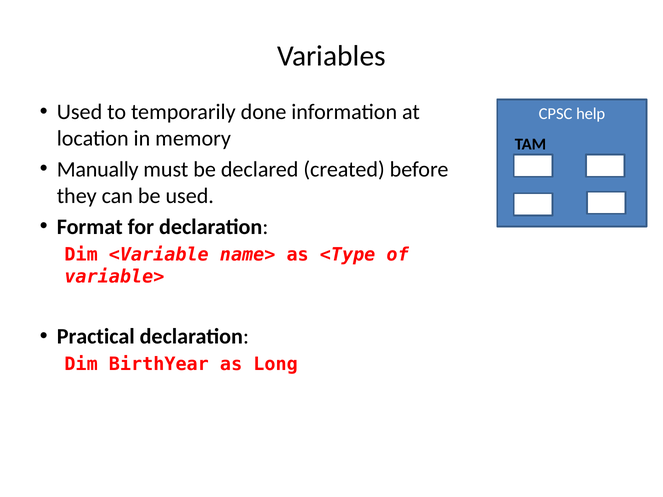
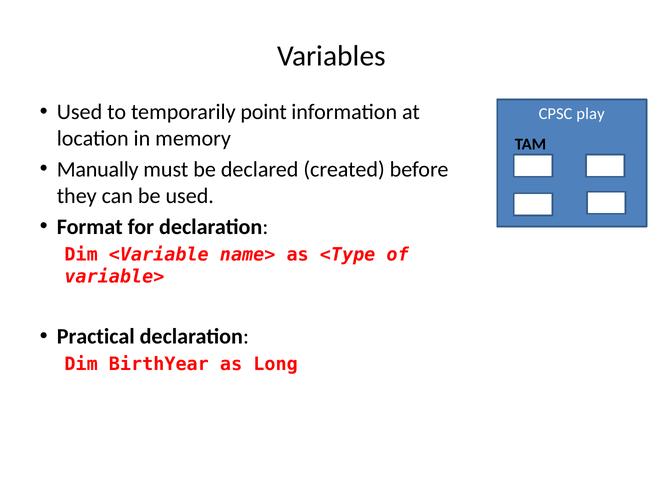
done: done -> point
help: help -> play
